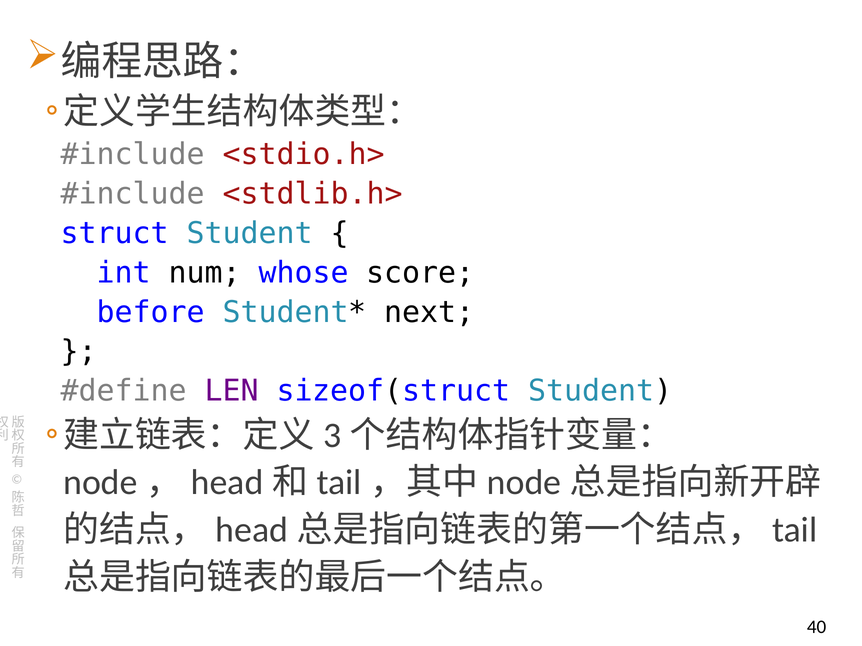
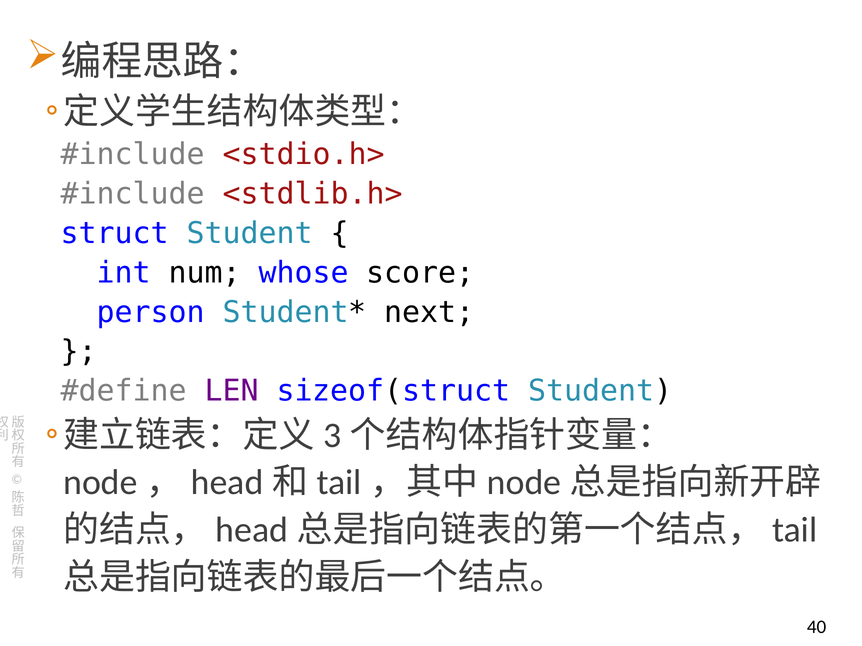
before: before -> person
